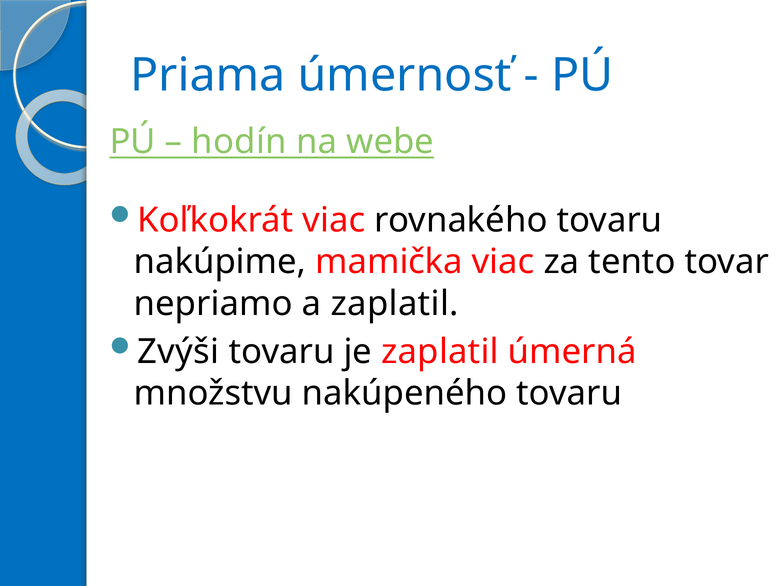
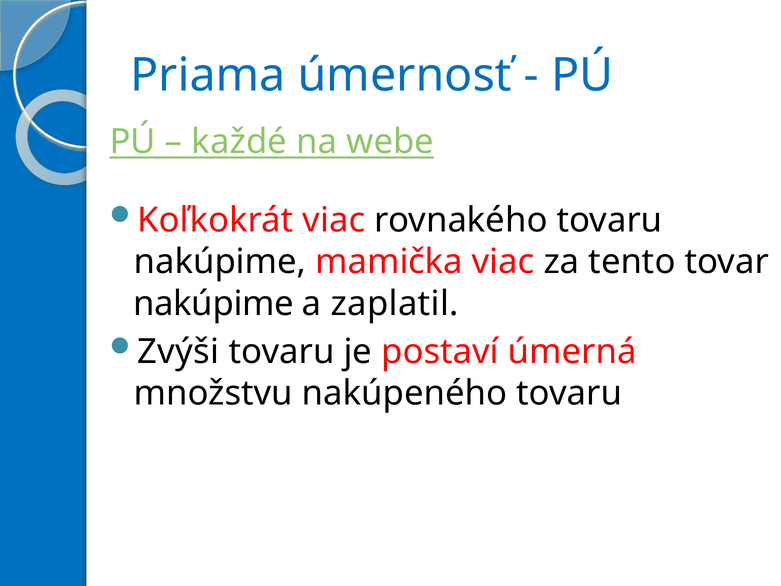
hodín: hodín -> každé
nepriamo at (213, 303): nepriamo -> nakúpime
je zaplatil: zaplatil -> postaví
